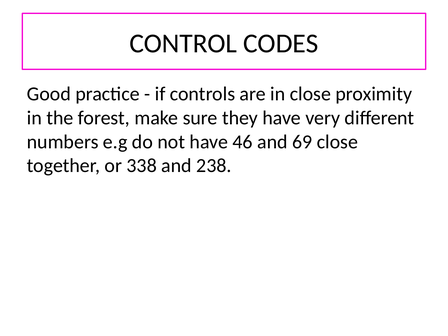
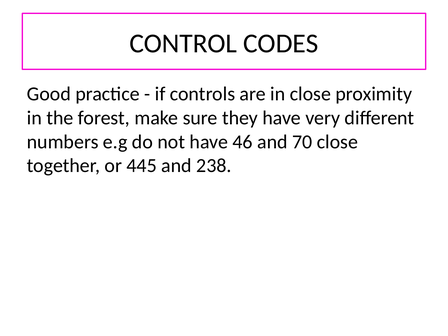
69: 69 -> 70
338: 338 -> 445
